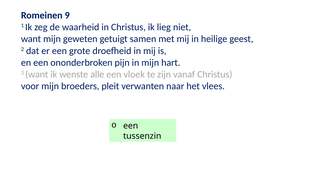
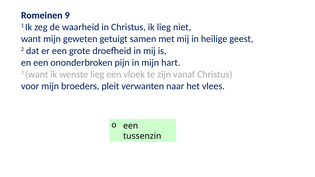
wenste alle: alle -> lieg
